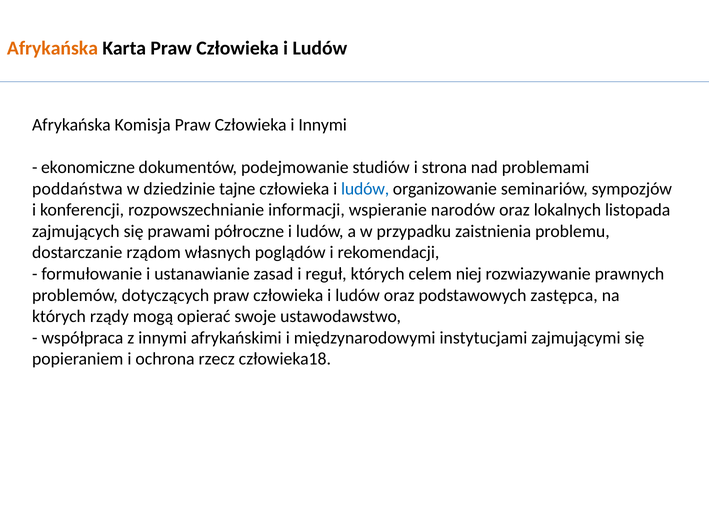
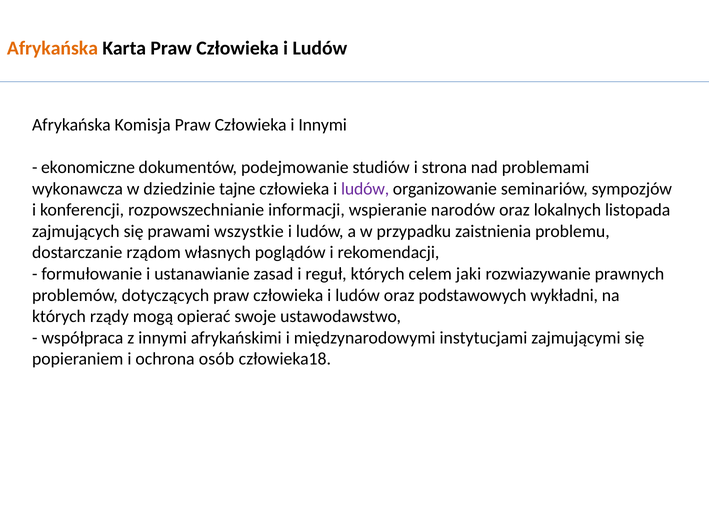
poddaństwa: poddaństwa -> wykonawcza
ludów at (365, 189) colour: blue -> purple
półroczne: półroczne -> wszystkie
niej: niej -> jaki
zastępca: zastępca -> wykładni
rzecz: rzecz -> osób
